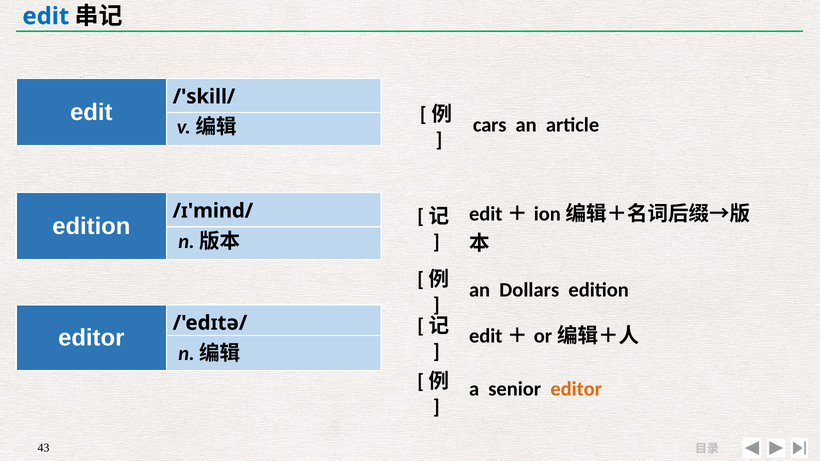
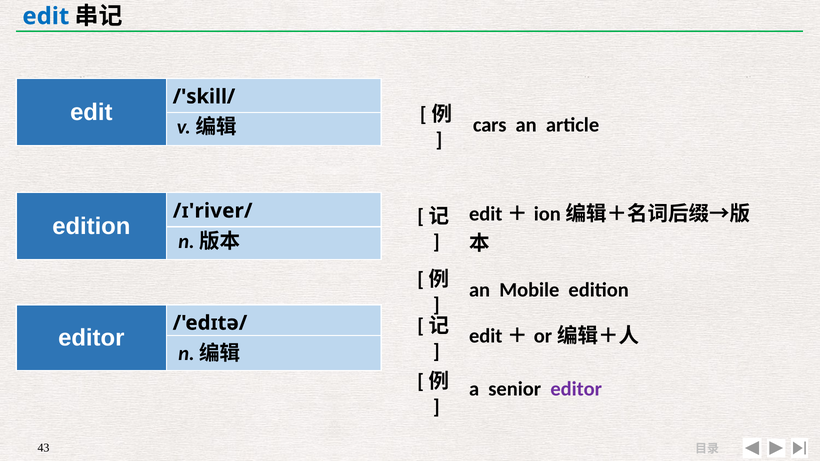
/ɪ'mind/: /ɪ'mind/ -> /ɪ'river/
Dollars: Dollars -> Mobile
editor at (576, 389) colour: orange -> purple
